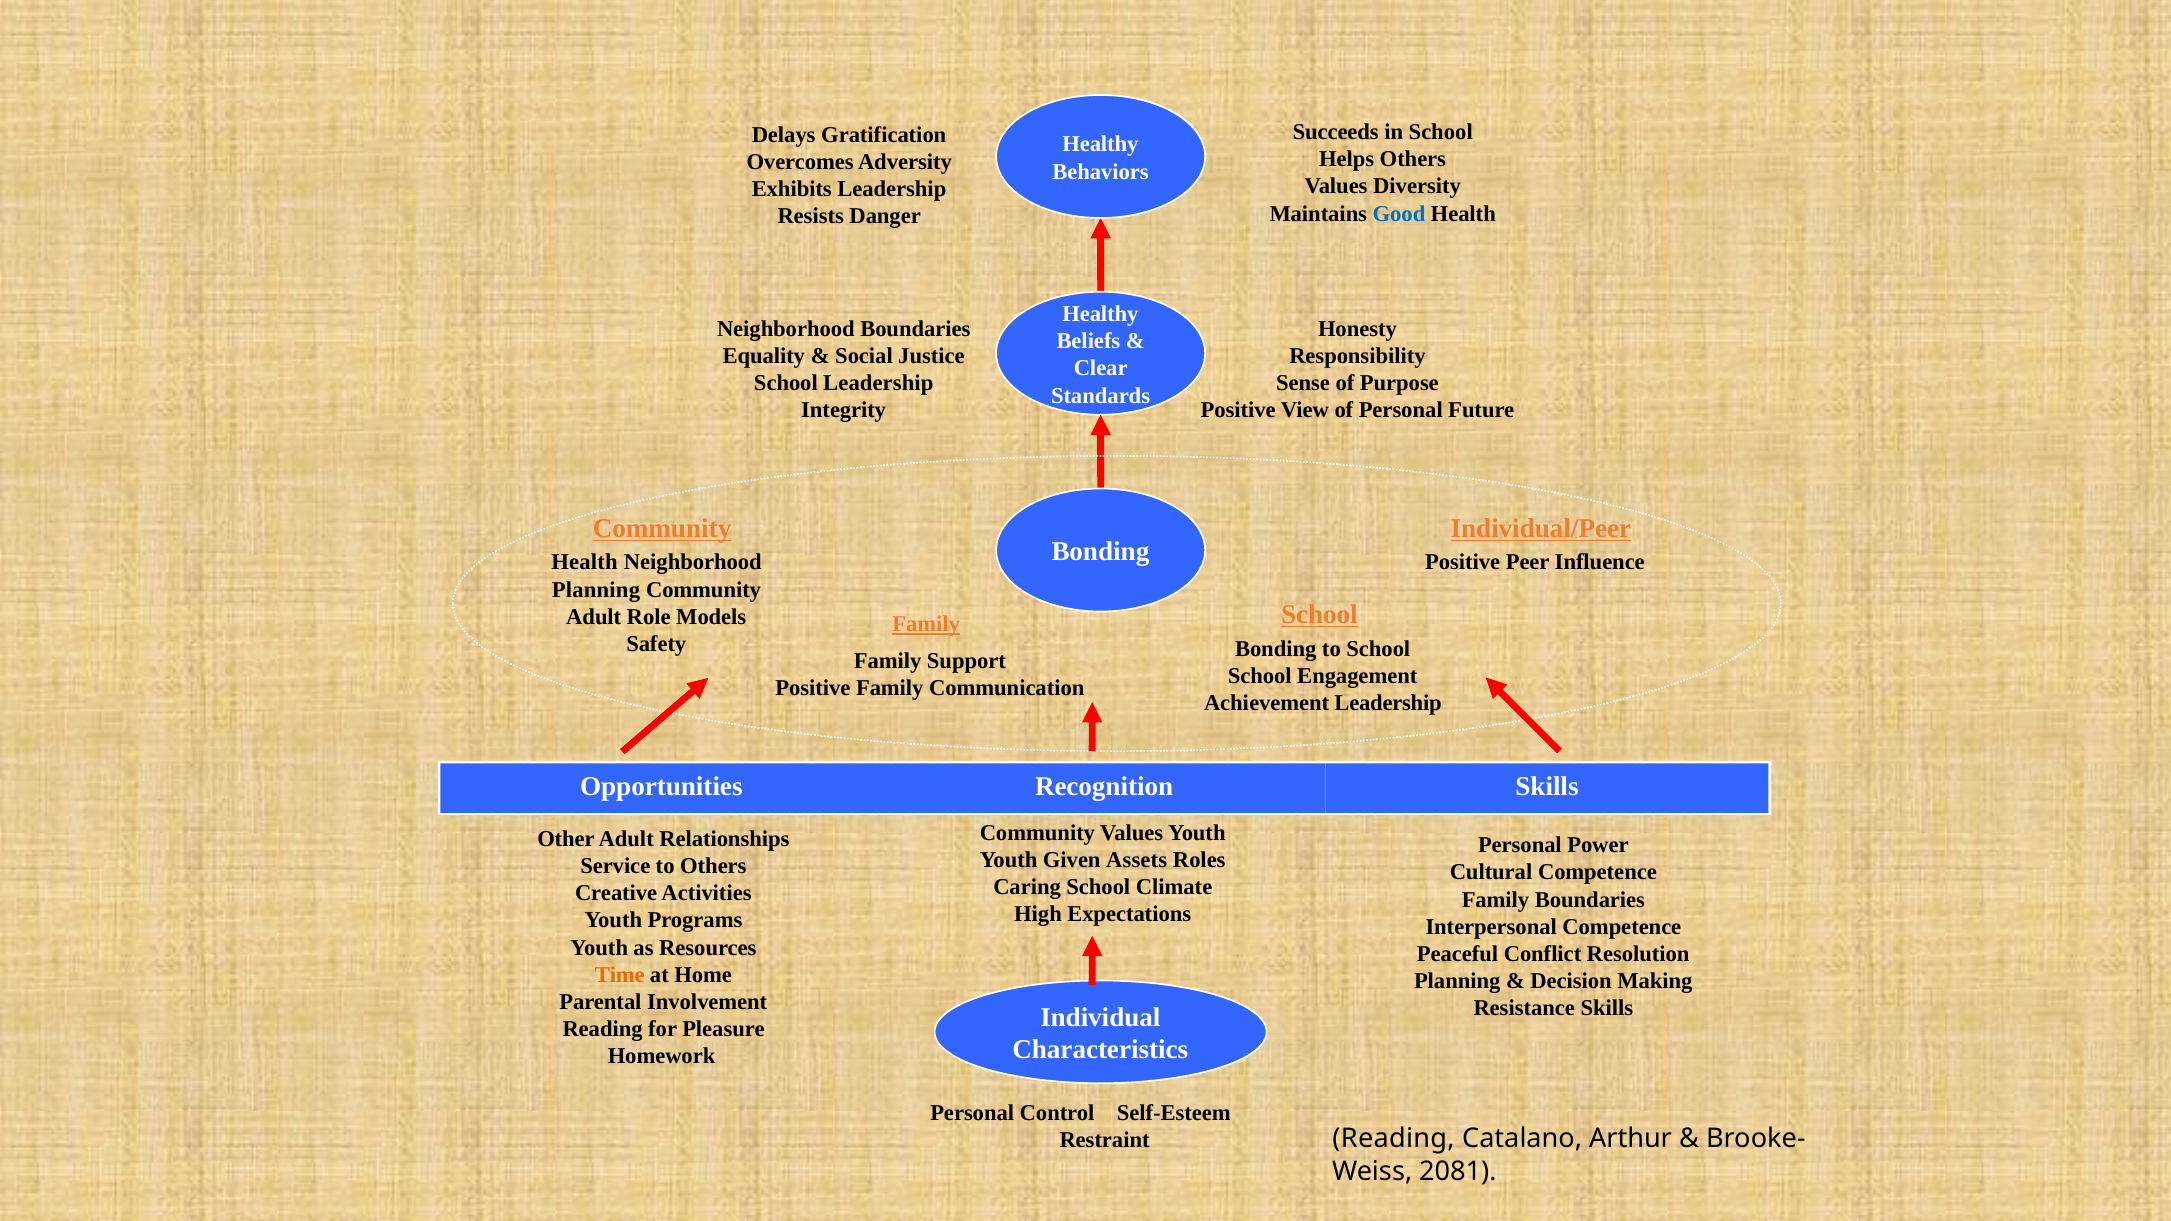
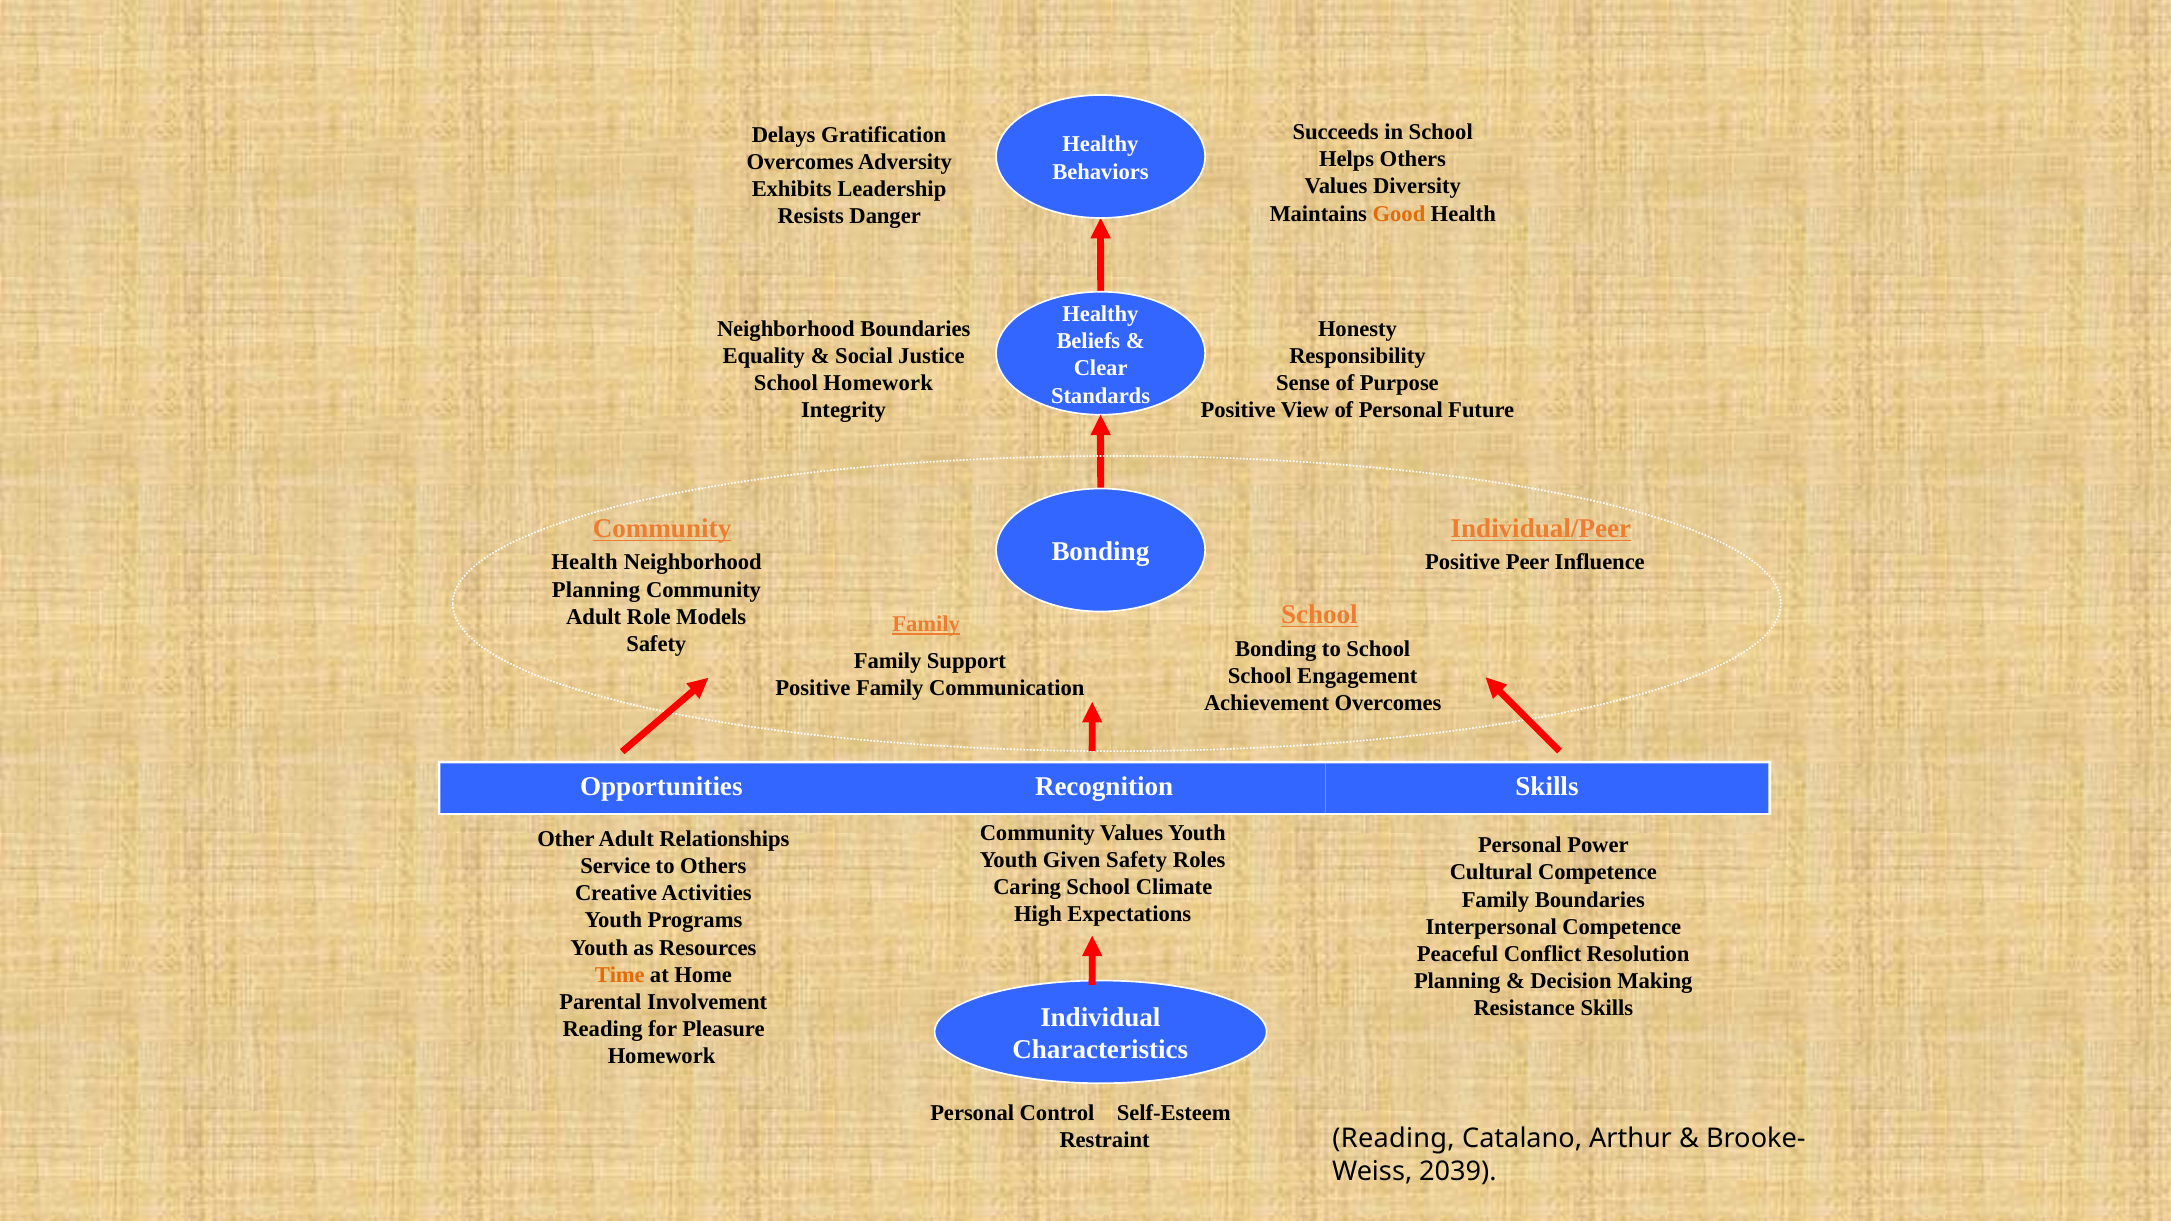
Good colour: blue -> orange
School Leadership: Leadership -> Homework
Achievement Leadership: Leadership -> Overcomes
Given Assets: Assets -> Safety
2081: 2081 -> 2039
